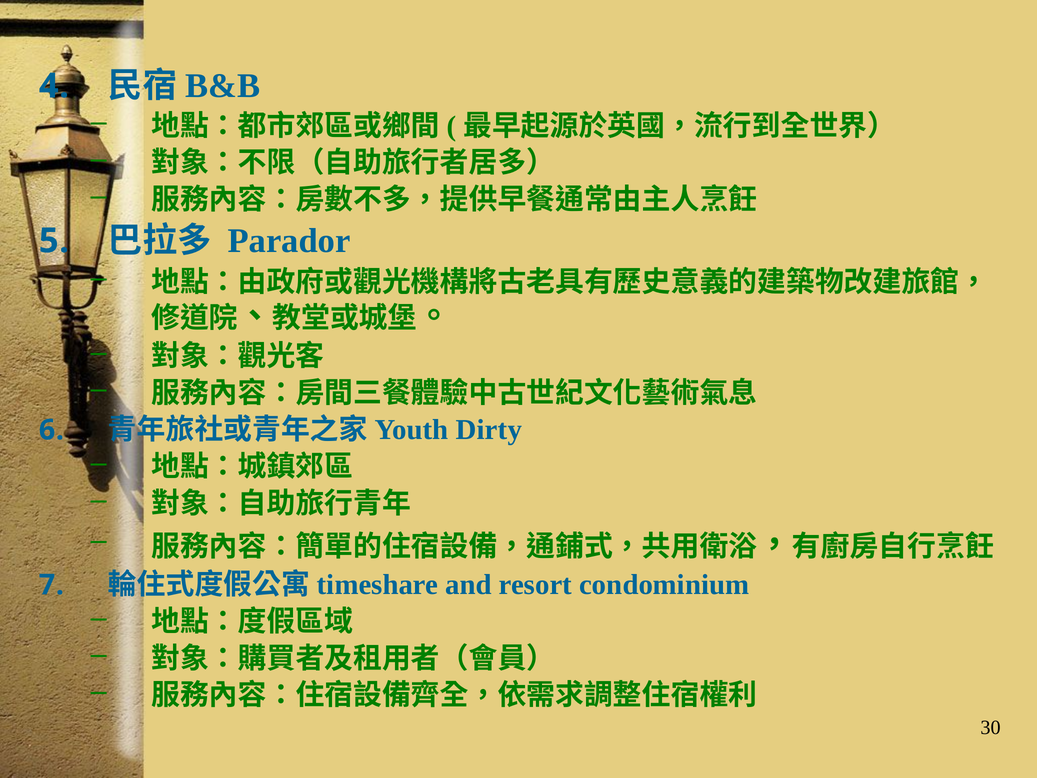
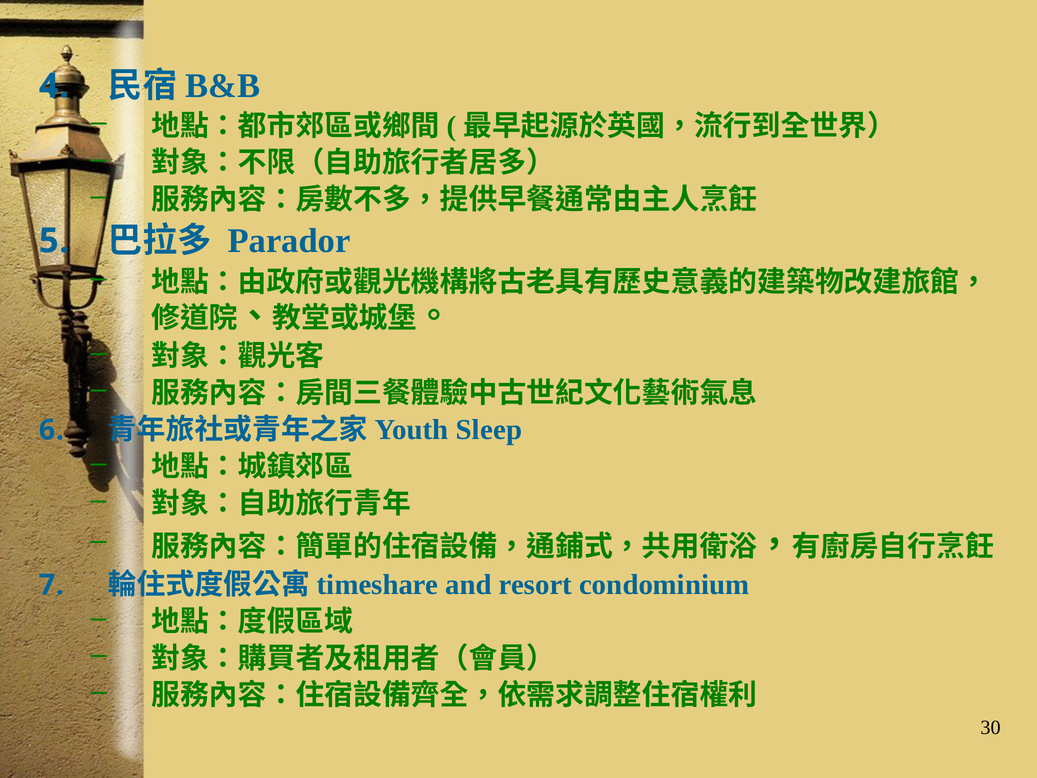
Dirty: Dirty -> Sleep
